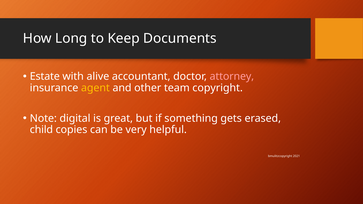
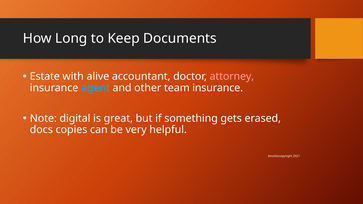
agent colour: yellow -> light blue
team copyright: copyright -> insurance
child: child -> docs
